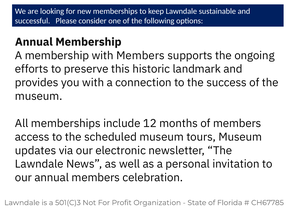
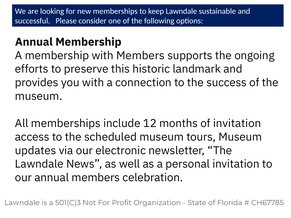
of members: members -> invitation
